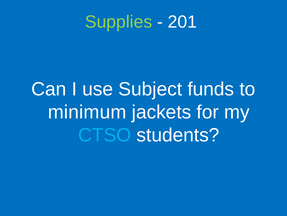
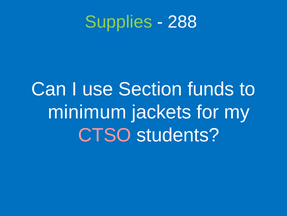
201: 201 -> 288
Subject: Subject -> Section
CTSO colour: light blue -> pink
